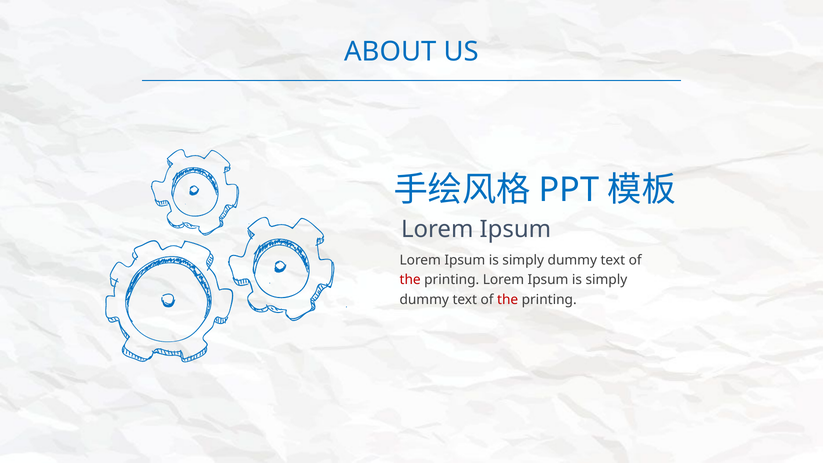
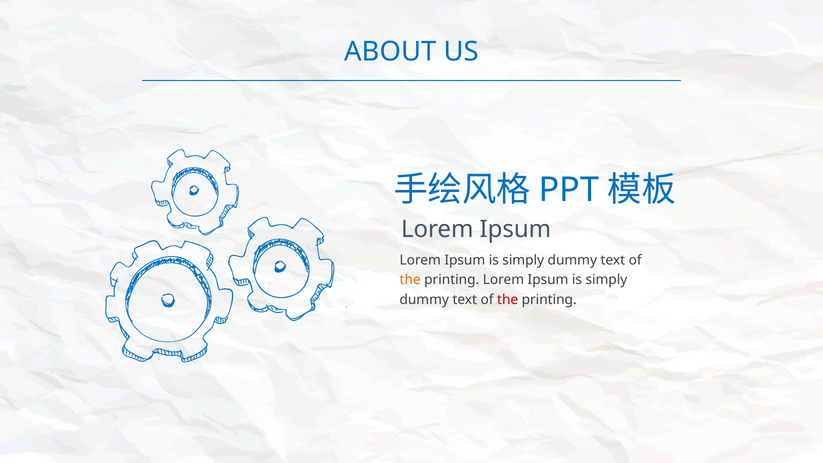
the at (410, 280) colour: red -> orange
